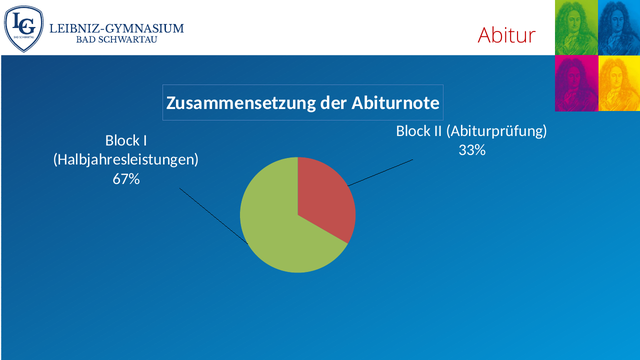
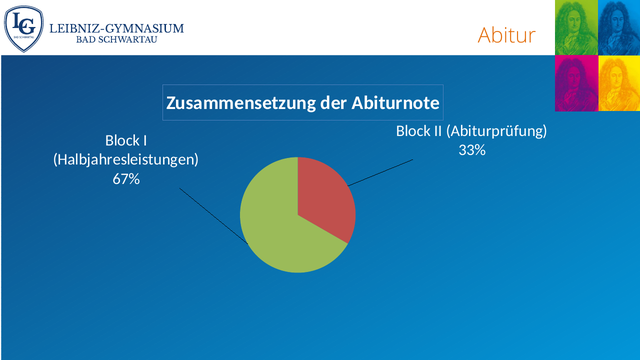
Abitur colour: red -> orange
